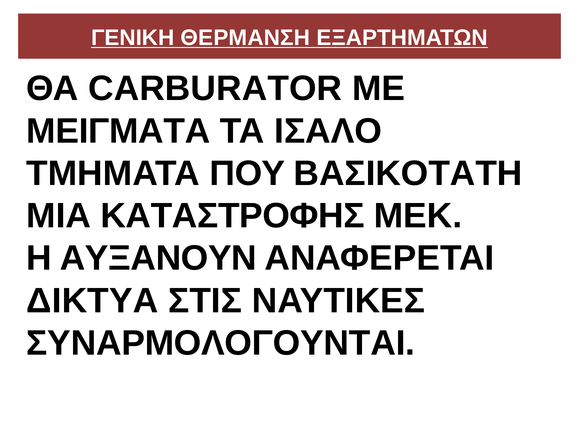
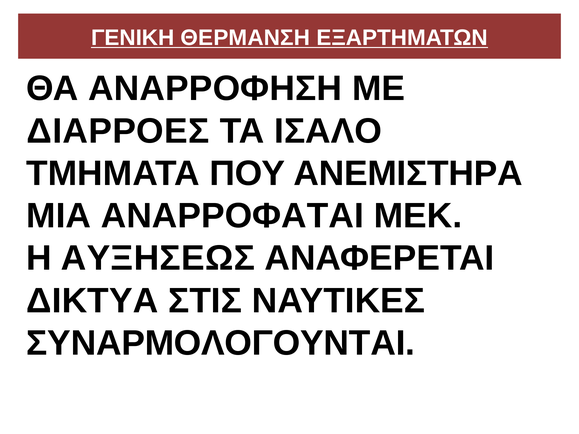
CARBURATOR: CARBURATOR -> ΑΝΑΡΡΟΦΗΣΗ
ΜΕΙΓΜΑΤΑ: ΜΕΙΓΜΑΤΑ -> ΔΙΑΡΡΟΕΣ
ΒΑΣΙΚΟΤΑΤΗ: ΒΑΣΙΚΟΤΑΤΗ -> ΑΝΕΜΙΣΤΗΡΑ
ΚΑΤΑΣΤΡΟΦΗΣ: ΚΑΤΑΣΤΡΟΦΗΣ -> ΑΝΑΡΡΟΦΑΤΑΙ
ΑΥΞΑΝΟΥΝ: ΑΥΞΑΝΟΥΝ -> ΑΥΞΗΣΕΩΣ
